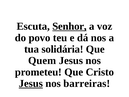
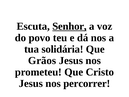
Quem: Quem -> Grãos
Jesus at (31, 83) underline: present -> none
barreiras: barreiras -> percorrer
